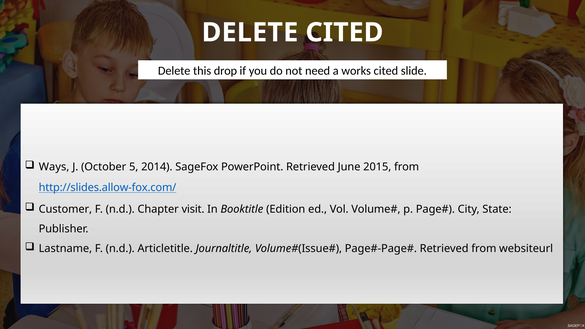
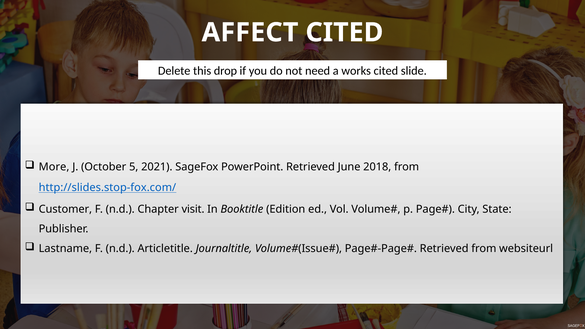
DELETE at (250, 32): DELETE -> AFFECT
Ways: Ways -> More
2014: 2014 -> 2021
2015: 2015 -> 2018
http://slides.allow-fox.com/: http://slides.allow-fox.com/ -> http://slides.stop-fox.com/
